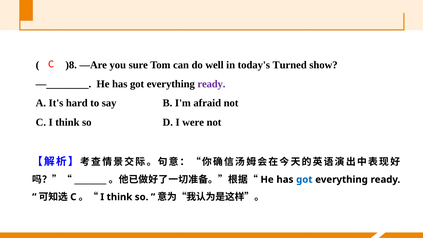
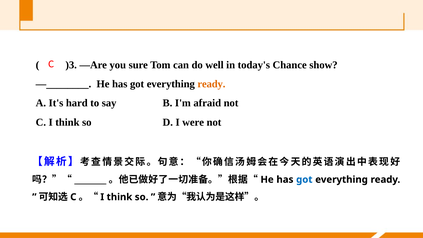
)8: )8 -> )3
Turned: Turned -> Chance
ready at (211, 84) colour: purple -> orange
